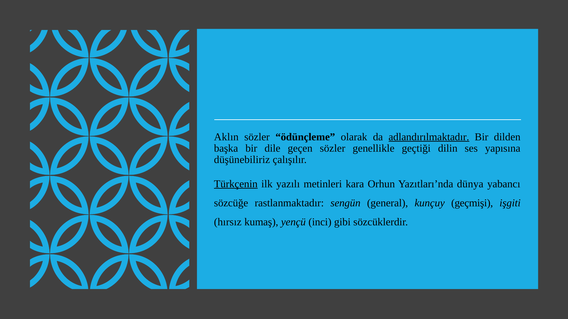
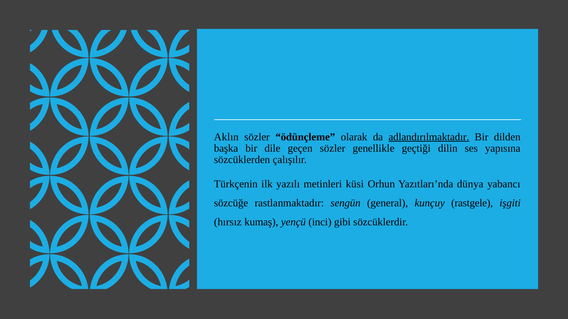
düşünebiliriz: düşünebiliriz -> sözcüklerden
Türkçenin underline: present -> none
kara: kara -> küsi
geçmişi: geçmişi -> rastgele
